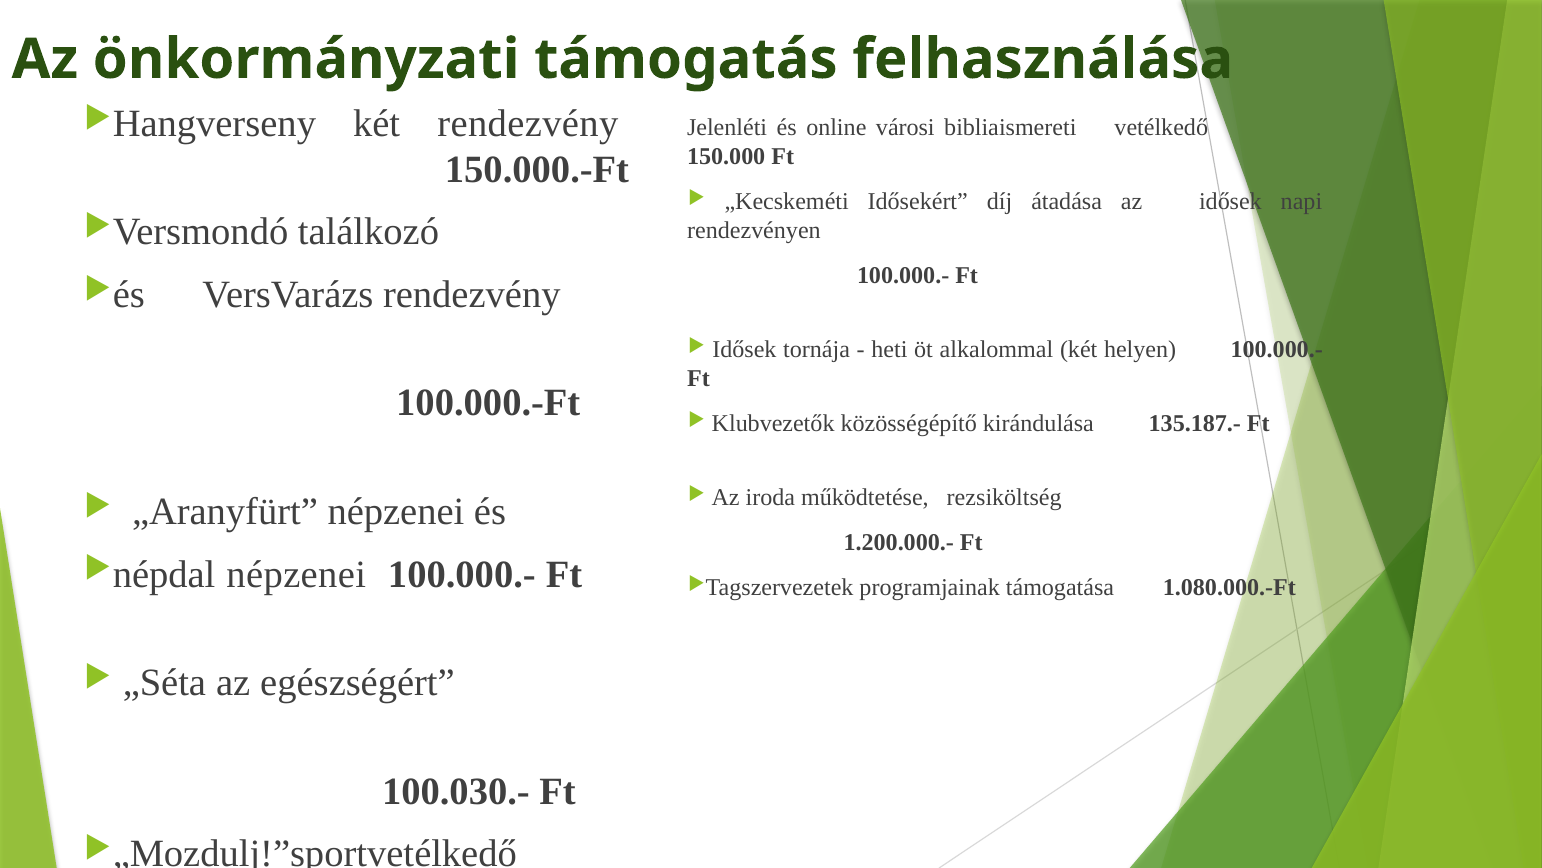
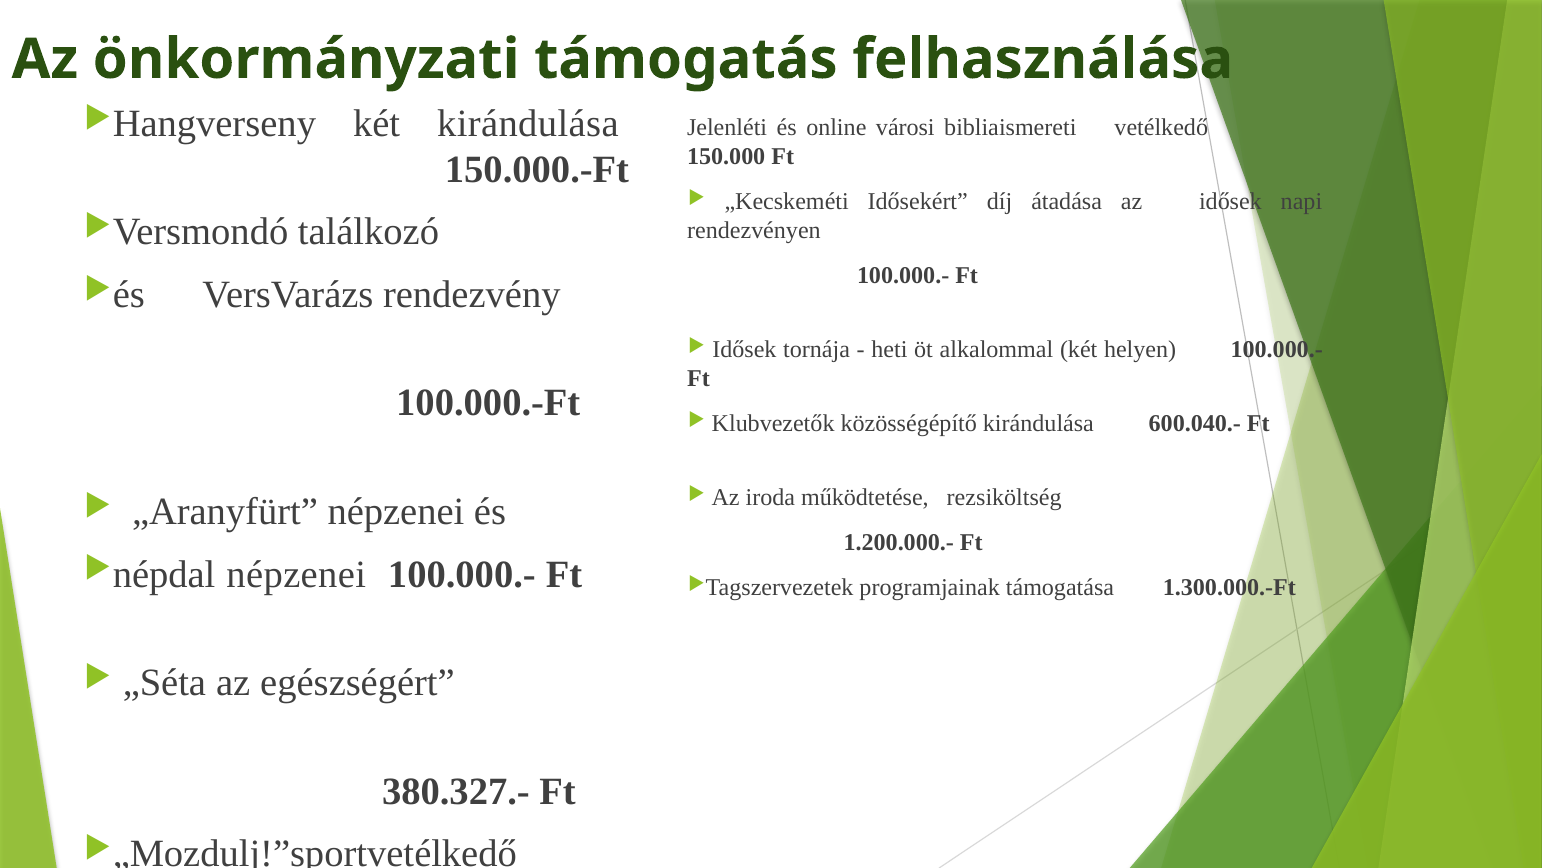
két rendezvény: rendezvény -> kirándulása
135.187.-: 135.187.- -> 600.040.-
1.080.000.-Ft: 1.080.000.-Ft -> 1.300.000.-Ft
100.030.-: 100.030.- -> 380.327.-
